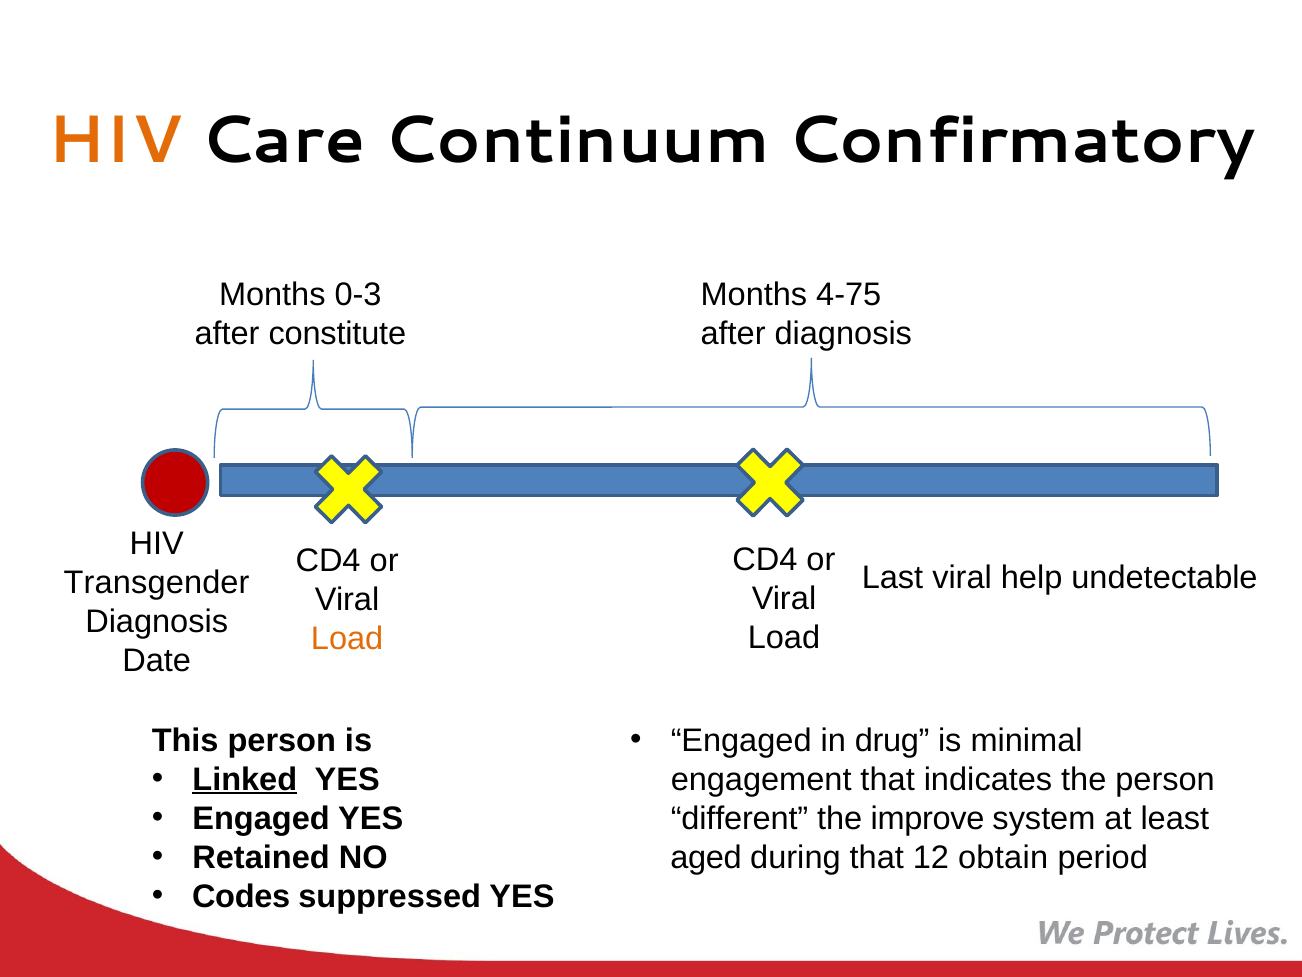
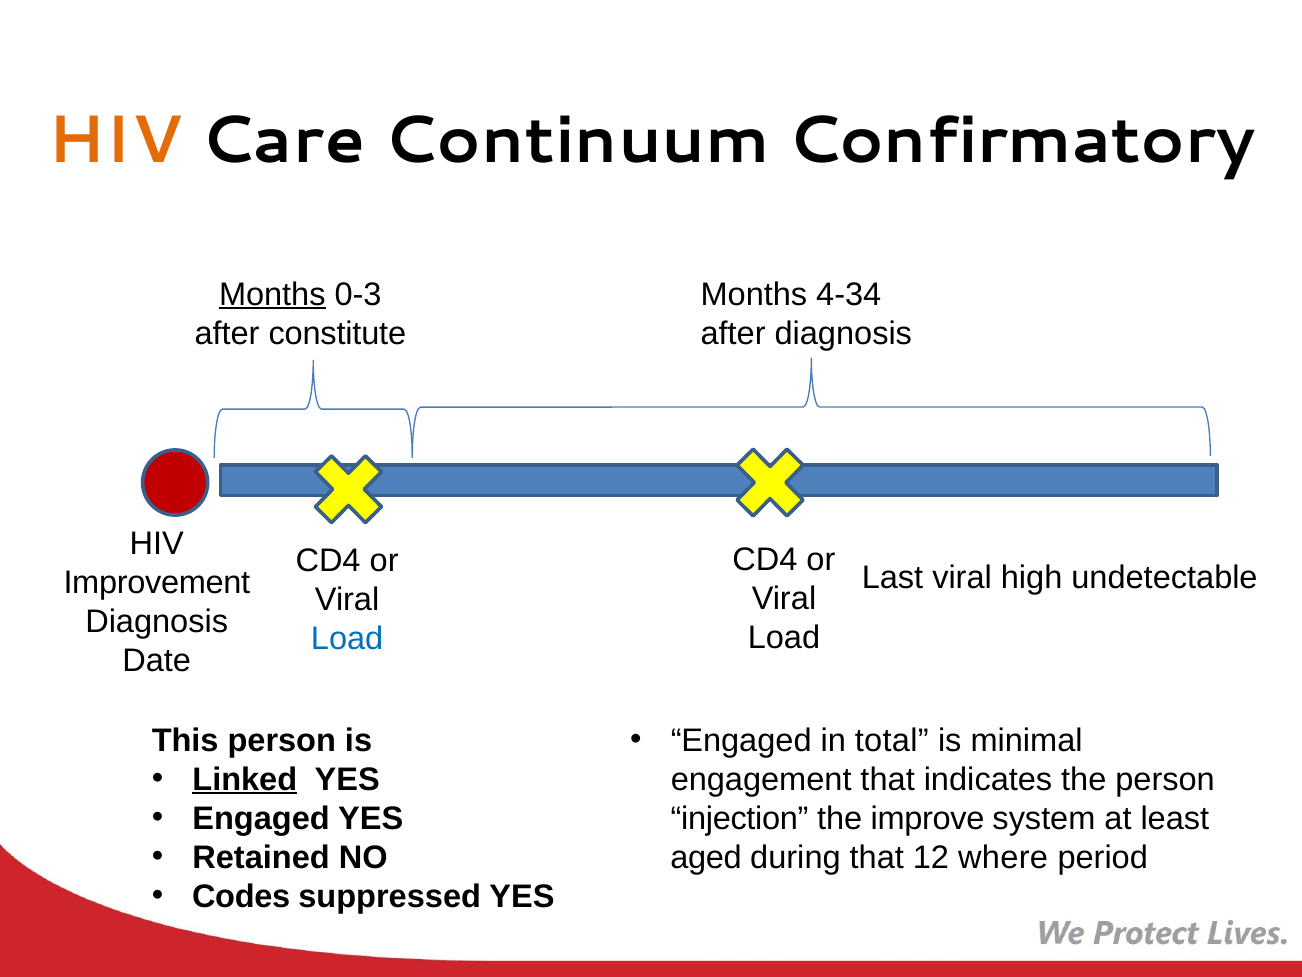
Months at (272, 294) underline: none -> present
4-75: 4-75 -> 4-34
help: help -> high
Transgender: Transgender -> Improvement
Load at (347, 639) colour: orange -> blue
drug: drug -> total
different: different -> injection
obtain: obtain -> where
